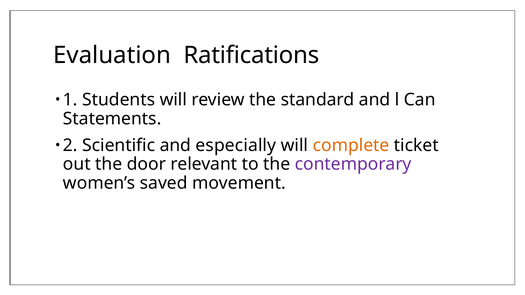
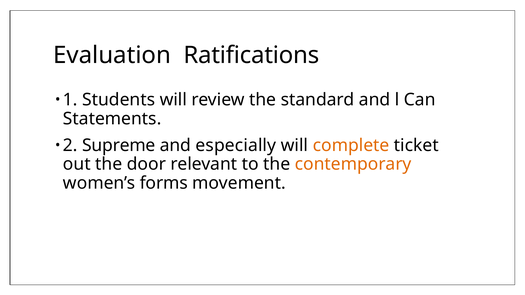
Scientific: Scientific -> Supreme
contemporary colour: purple -> orange
saved: saved -> forms
